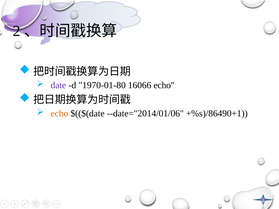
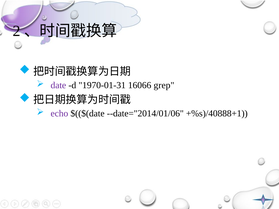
1970-01-80: 1970-01-80 -> 1970-01-31
16066 echo: echo -> grep
echo at (59, 114) colour: orange -> purple
+%s)/86490+1: +%s)/86490+1 -> +%s)/40888+1
